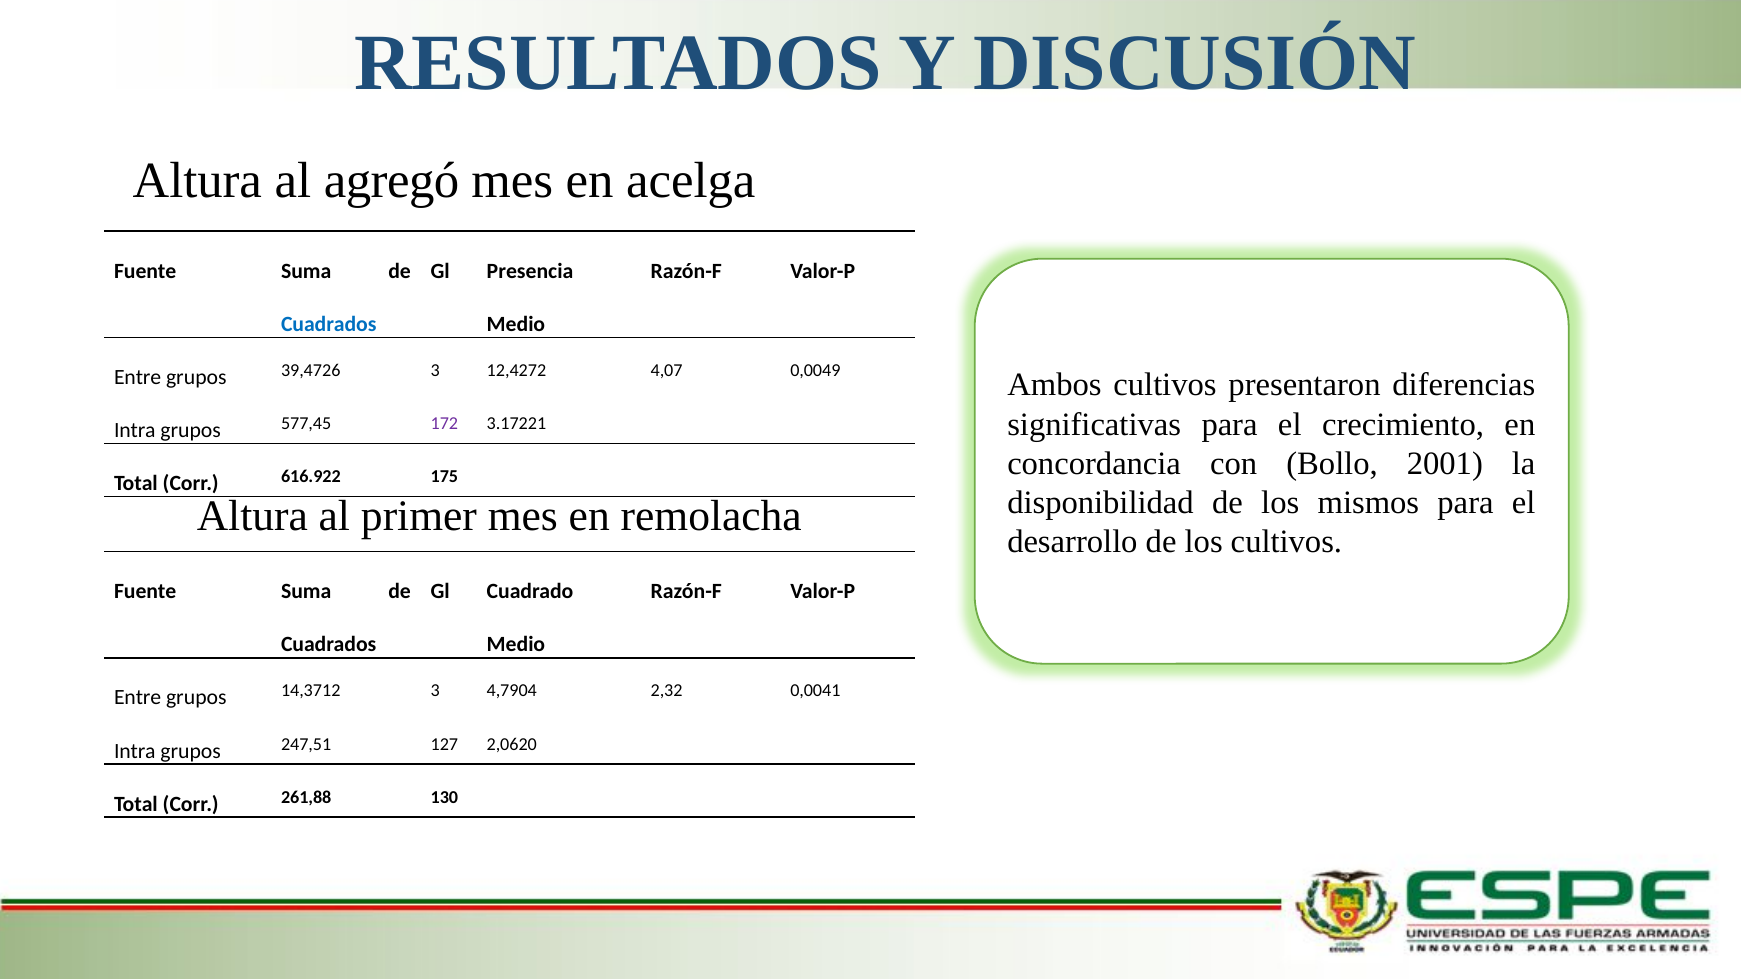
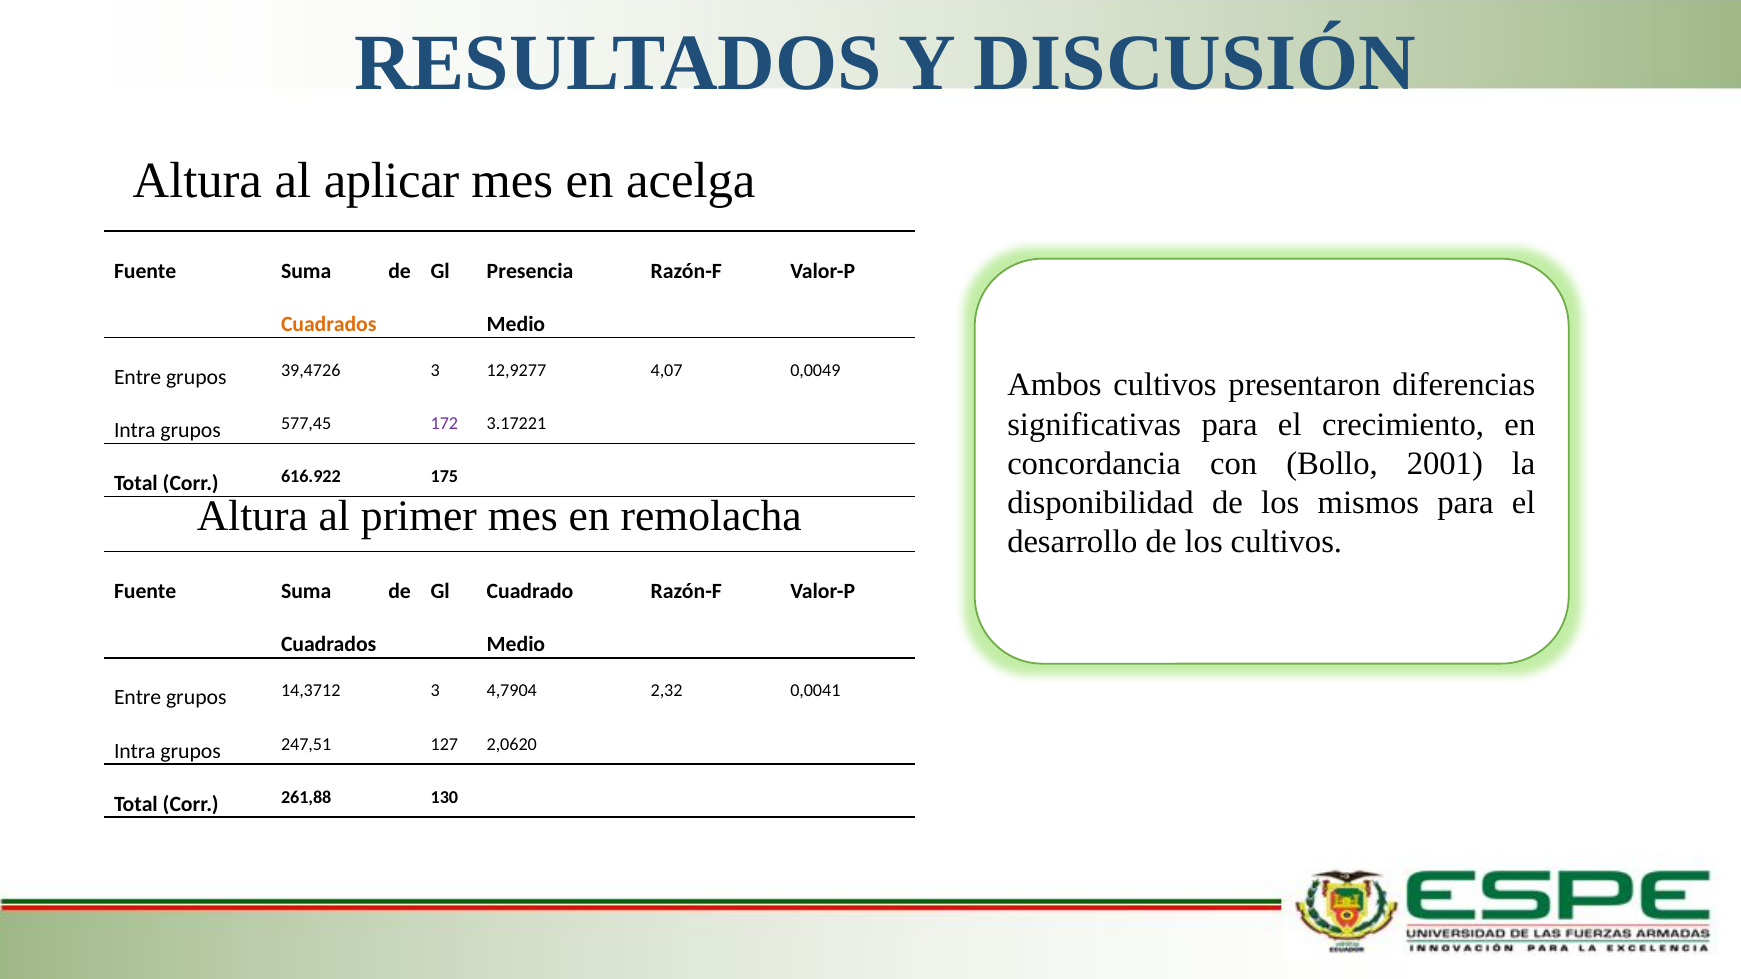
agregó: agregó -> aplicar
Cuadrados at (329, 324) colour: blue -> orange
12,4272: 12,4272 -> 12,9277
